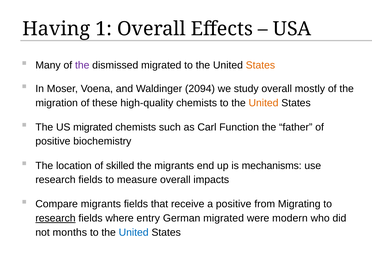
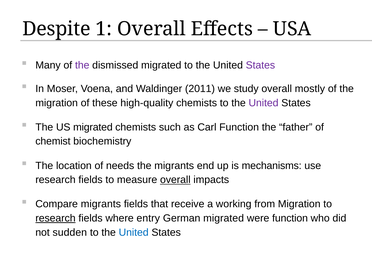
Having: Having -> Despite
States at (260, 65) colour: orange -> purple
2094: 2094 -> 2011
United at (264, 103) colour: orange -> purple
positive at (53, 141): positive -> chemist
skilled: skilled -> needs
overall at (175, 180) underline: none -> present
a positive: positive -> working
from Migrating: Migrating -> Migration
were modern: modern -> function
months: months -> sudden
